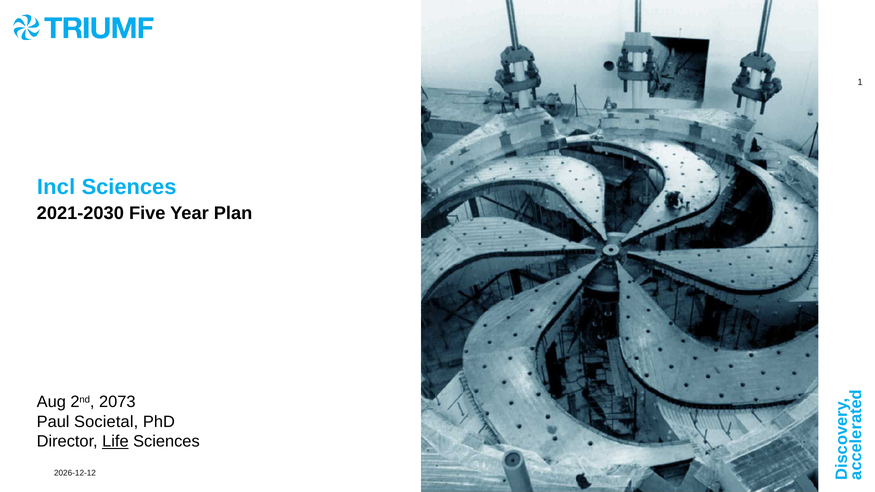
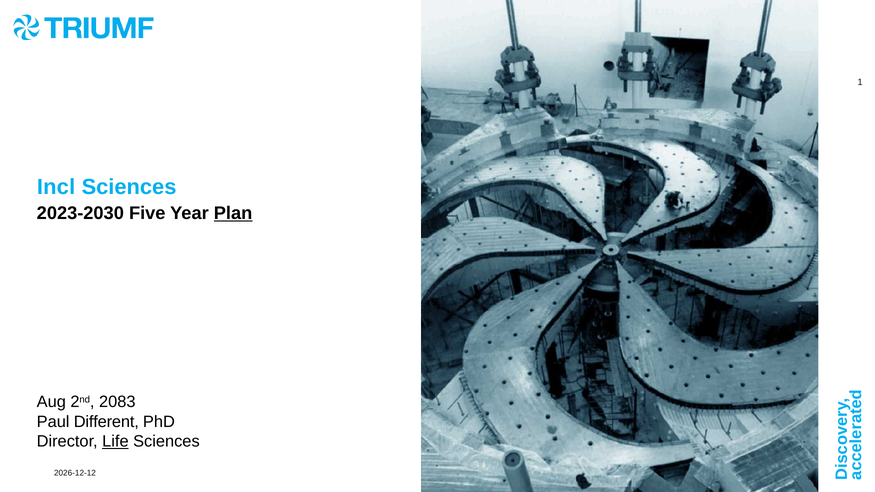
2021-2030: 2021-2030 -> 2023-2030
Plan underline: none -> present
2073: 2073 -> 2083
Societal: Societal -> Different
